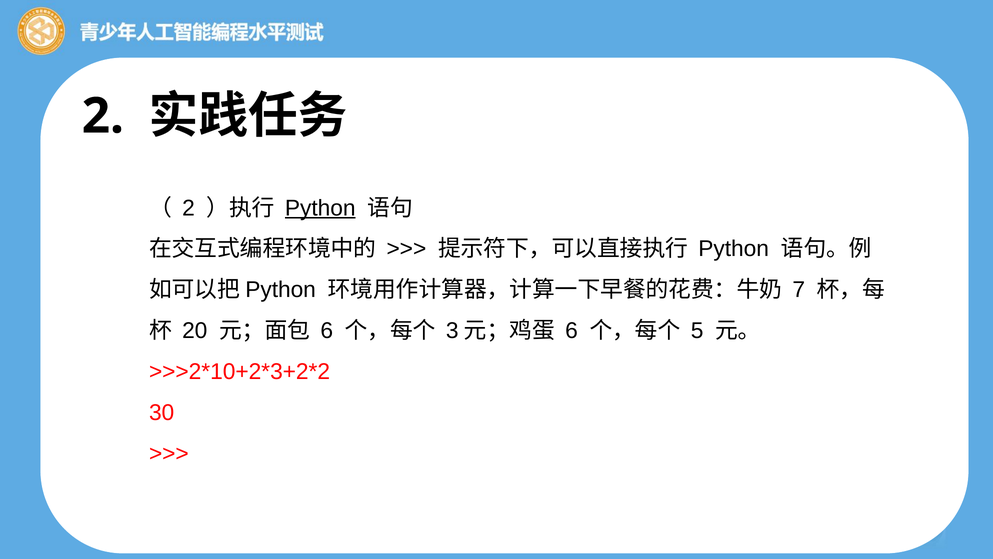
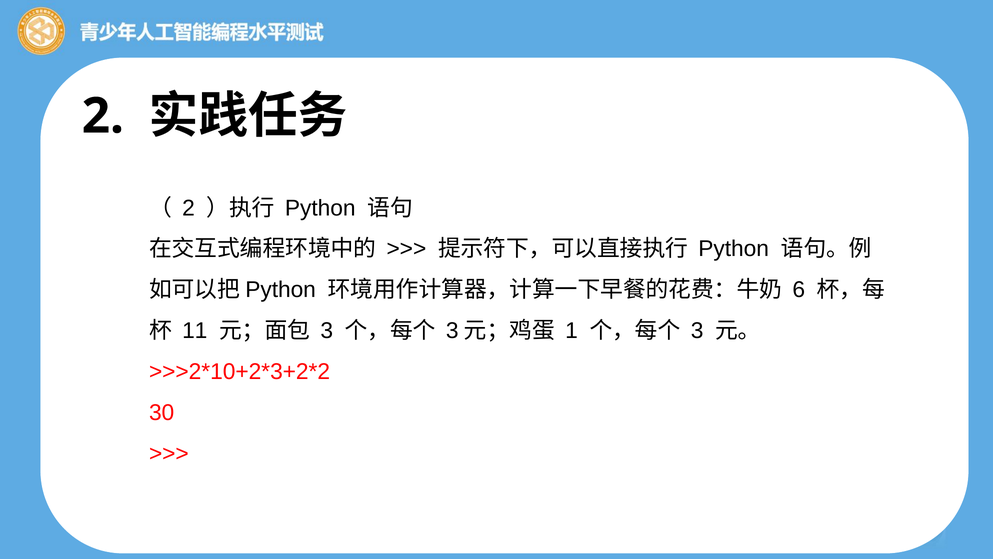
Python at (320, 208) underline: present -> none
7: 7 -> 6
20: 20 -> 11
6 at (327, 331): 6 -> 3
6 at (572, 331): 6 -> 1
5 at (697, 331): 5 -> 3
